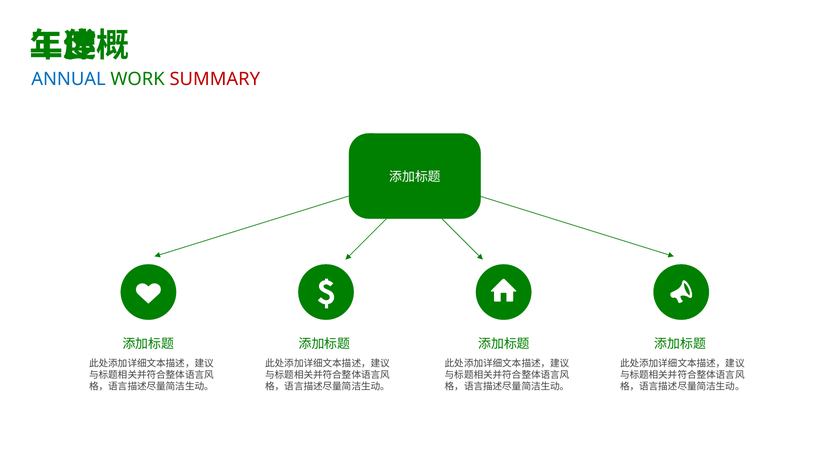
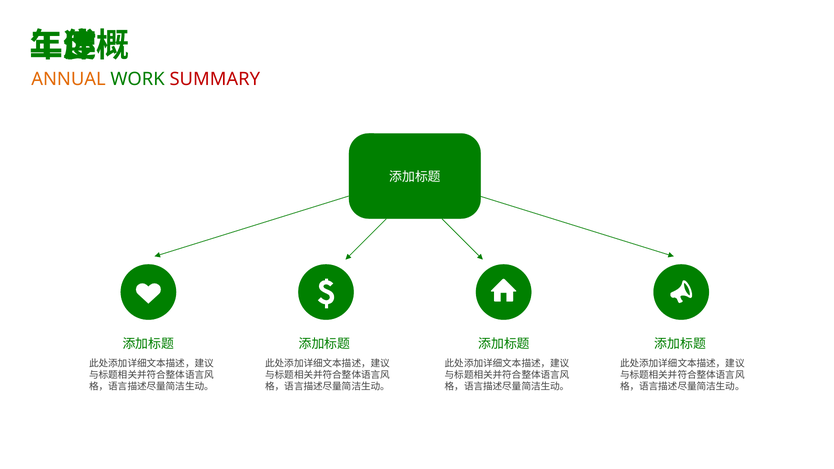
ANNUAL colour: blue -> orange
